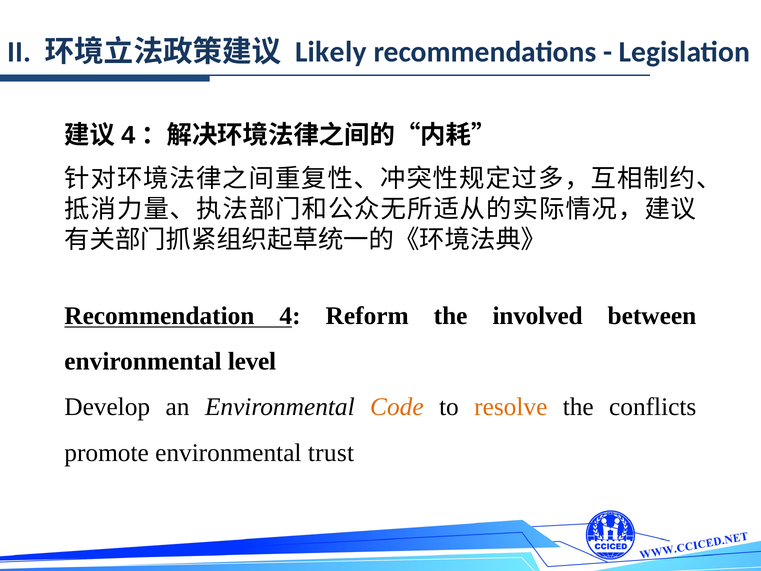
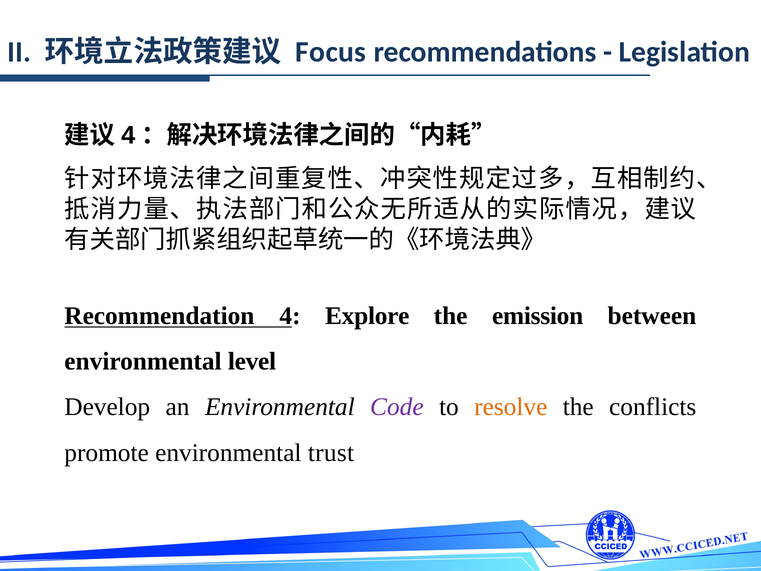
Likely: Likely -> Focus
Reform: Reform -> Explore
involved: involved -> emission
Code colour: orange -> purple
